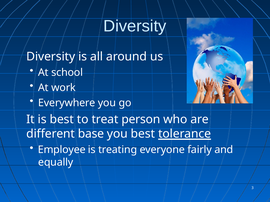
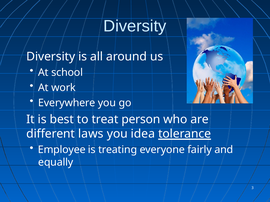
base: base -> laws
you best: best -> idea
